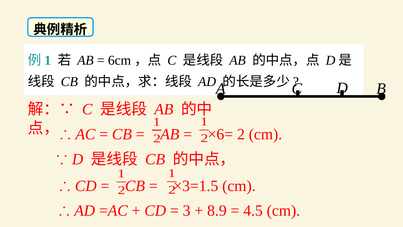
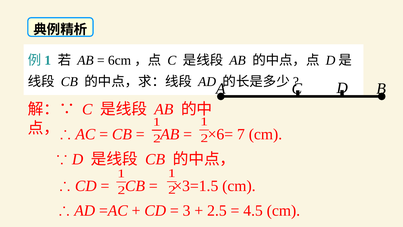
×6= 2: 2 -> 7
8.9: 8.9 -> 2.5
